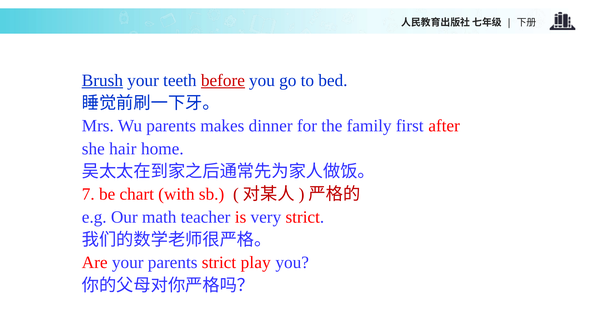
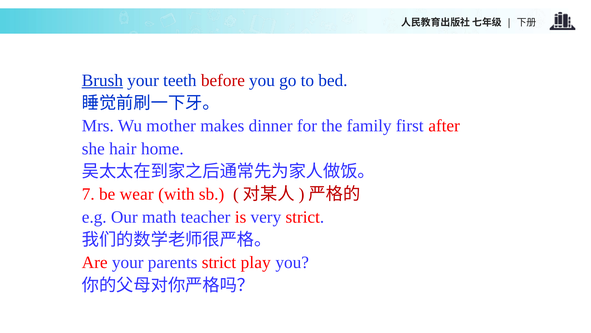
before underline: present -> none
Wu parents: parents -> mother
chart: chart -> wear
